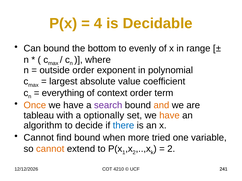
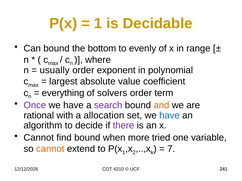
4 at (98, 23): 4 -> 1
outside: outside -> usually
context: context -> solvers
Once colour: orange -> purple
tableau: tableau -> rational
optionally: optionally -> allocation
have at (169, 116) colour: orange -> blue
there colour: blue -> purple
2 at (171, 149): 2 -> 7
